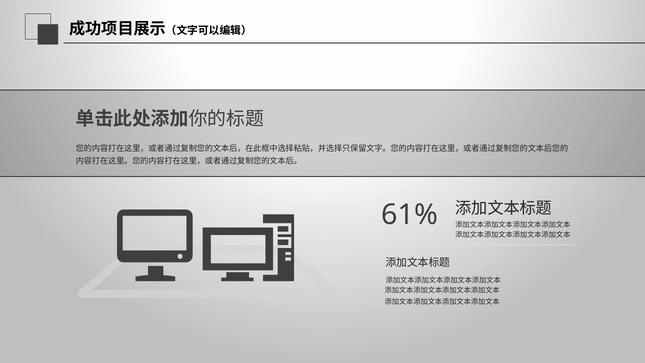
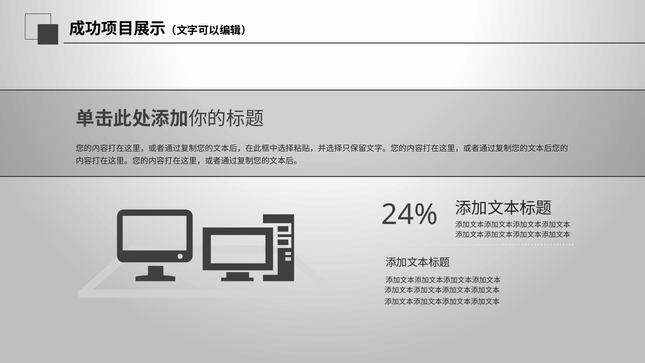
61%: 61% -> 24%
